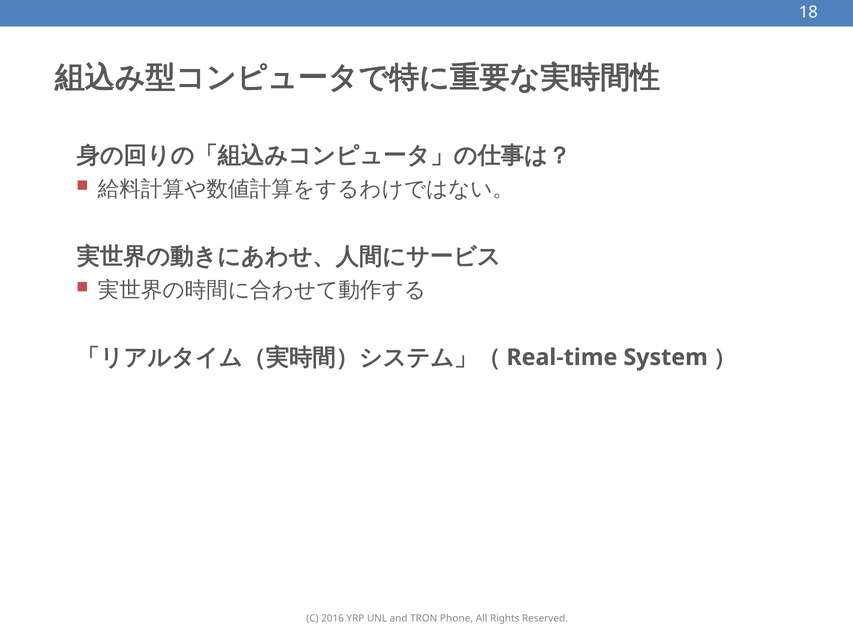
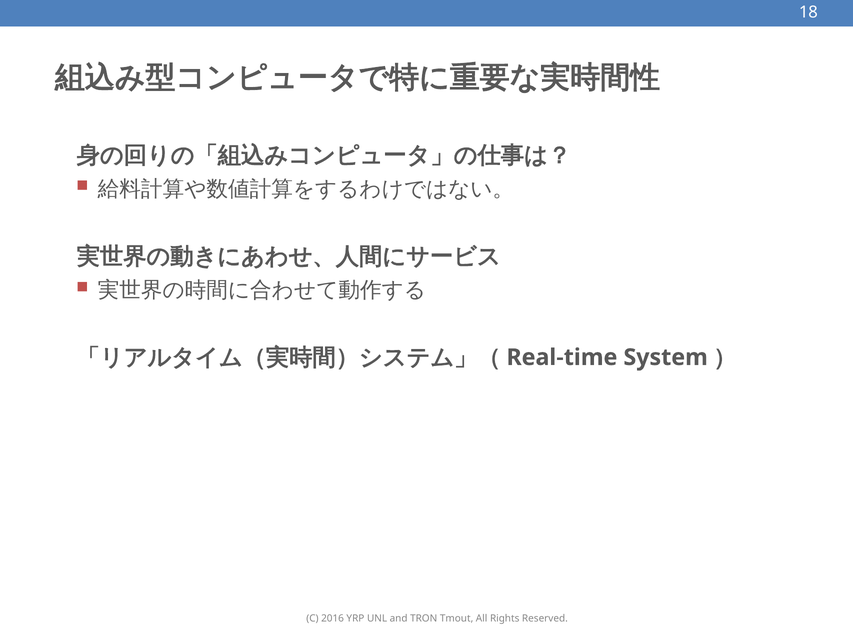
Phone: Phone -> Tmout
